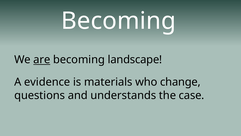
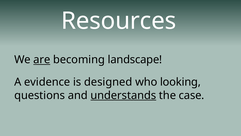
Becoming at (119, 21): Becoming -> Resources
materials: materials -> designed
change: change -> looking
understands underline: none -> present
